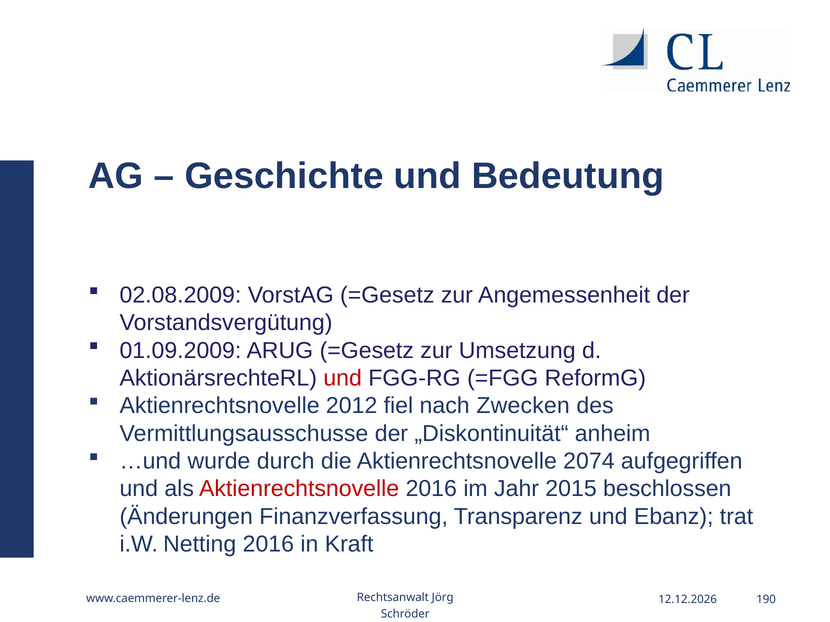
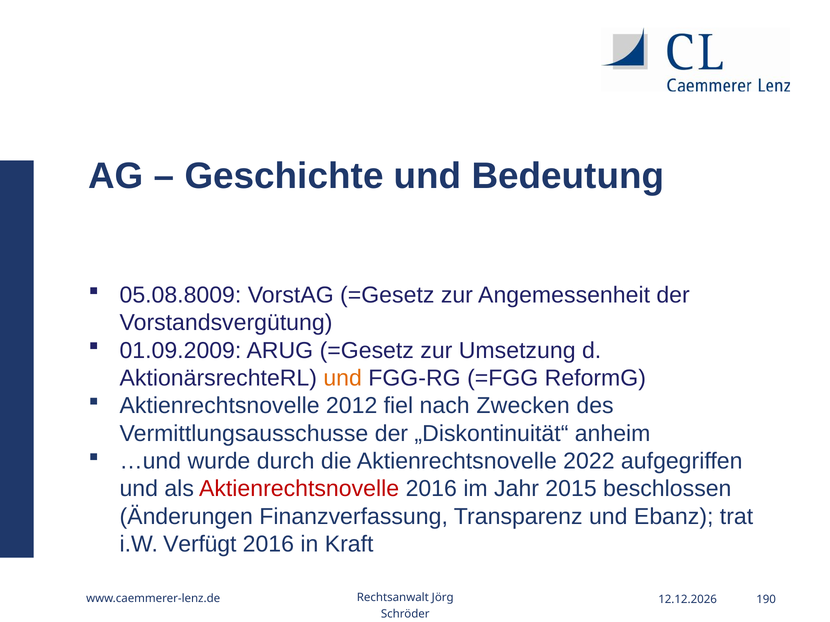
02.08.2009: 02.08.2009 -> 05.08.8009
und at (343, 379) colour: red -> orange
2074: 2074 -> 2022
Netting: Netting -> Verfügt
